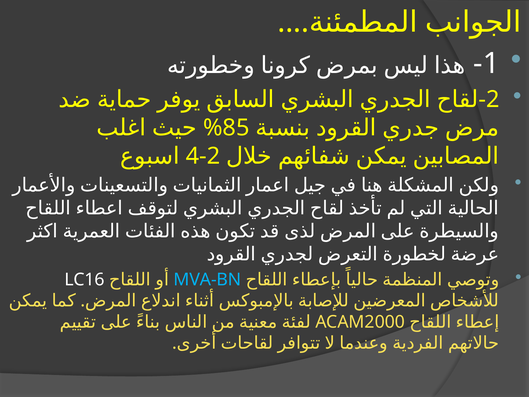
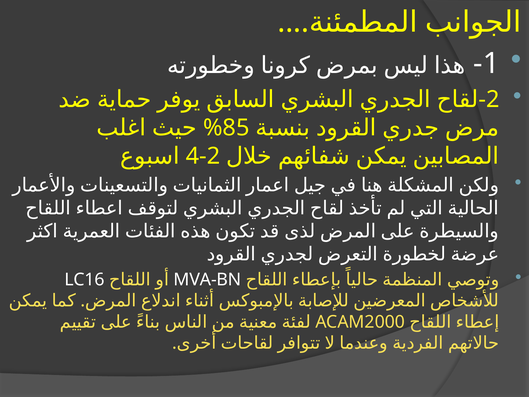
MVA-BN colour: light blue -> white
